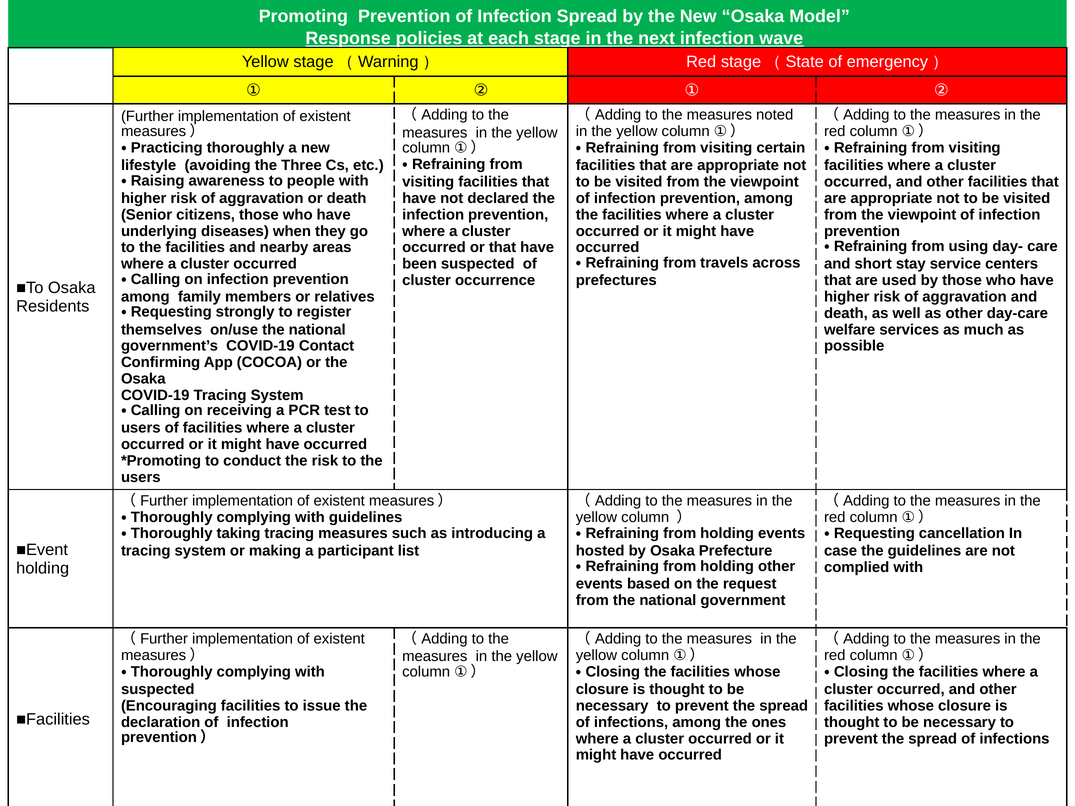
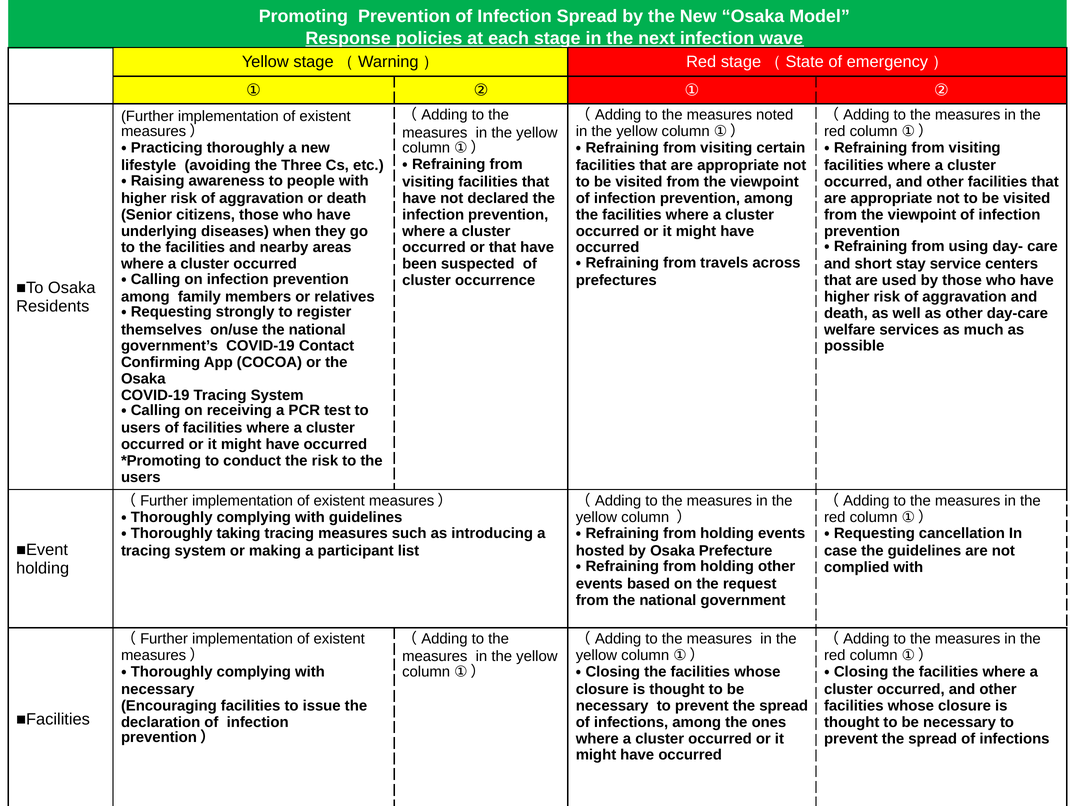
suspected at (158, 690): suspected -> necessary
